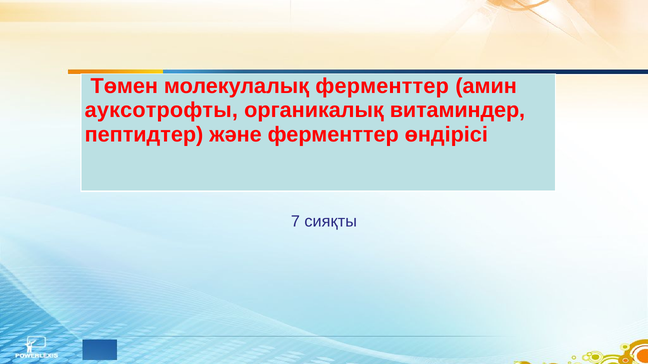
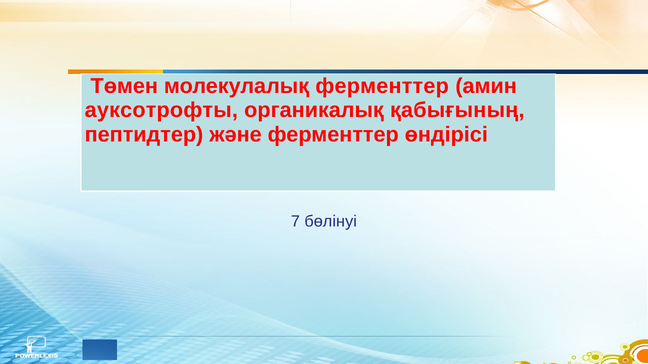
витаминдер: витаминдер -> қабығының
сияқты: сияқты -> бөлінуі
